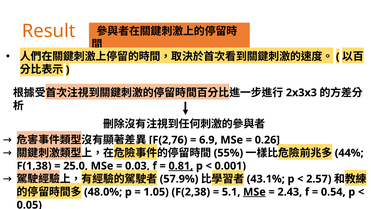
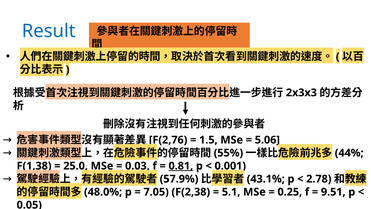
Result colour: orange -> blue
6.9: 6.9 -> 1.5
0.26: 0.26 -> 5.06
2.57: 2.57 -> 2.78
1.05: 1.05 -> 7.05
MSe at (254, 192) underline: present -> none
2.43: 2.43 -> 0.25
0.54: 0.54 -> 9.51
